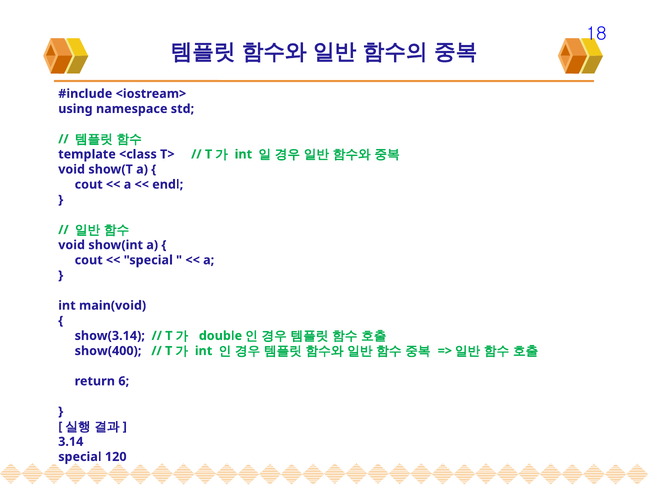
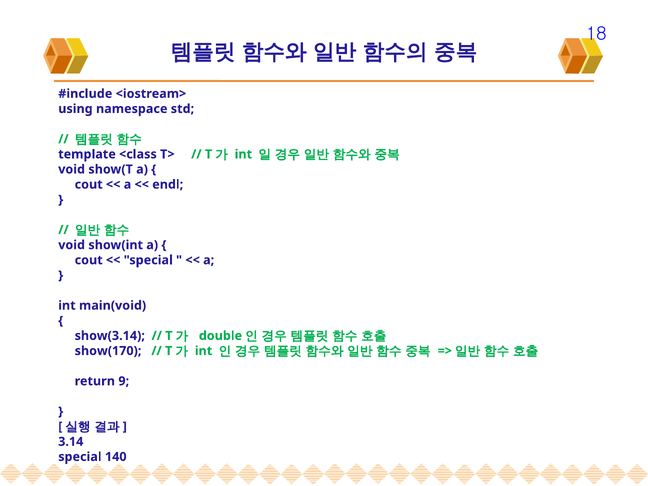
show(400: show(400 -> show(170
6: 6 -> 9
120: 120 -> 140
